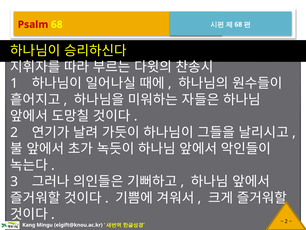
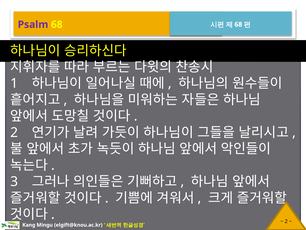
Psalm colour: red -> purple
